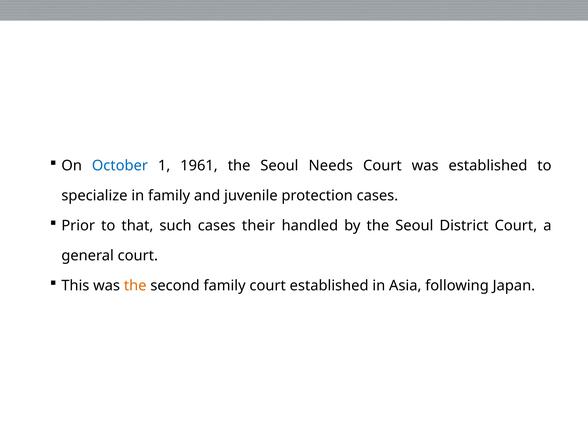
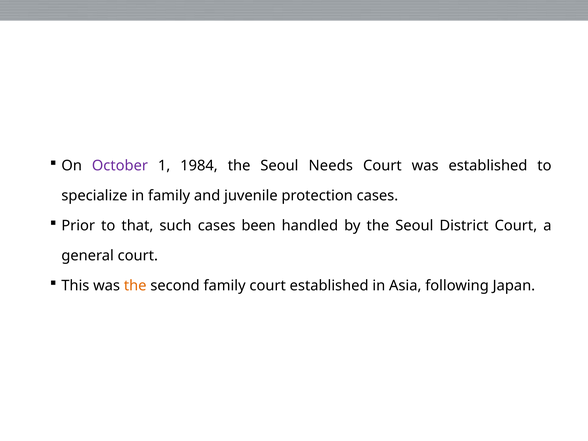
October colour: blue -> purple
1961: 1961 -> 1984
their: their -> been
